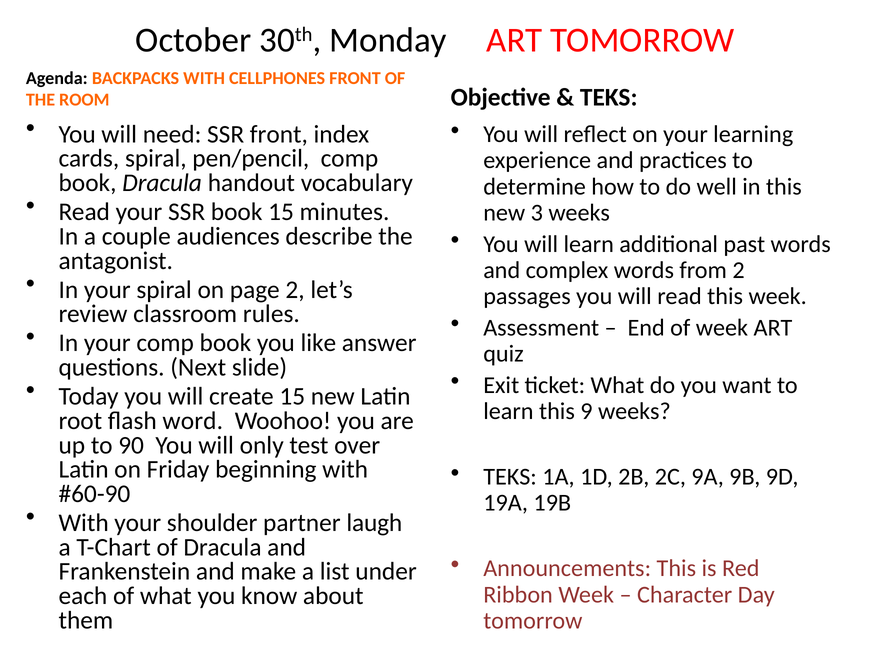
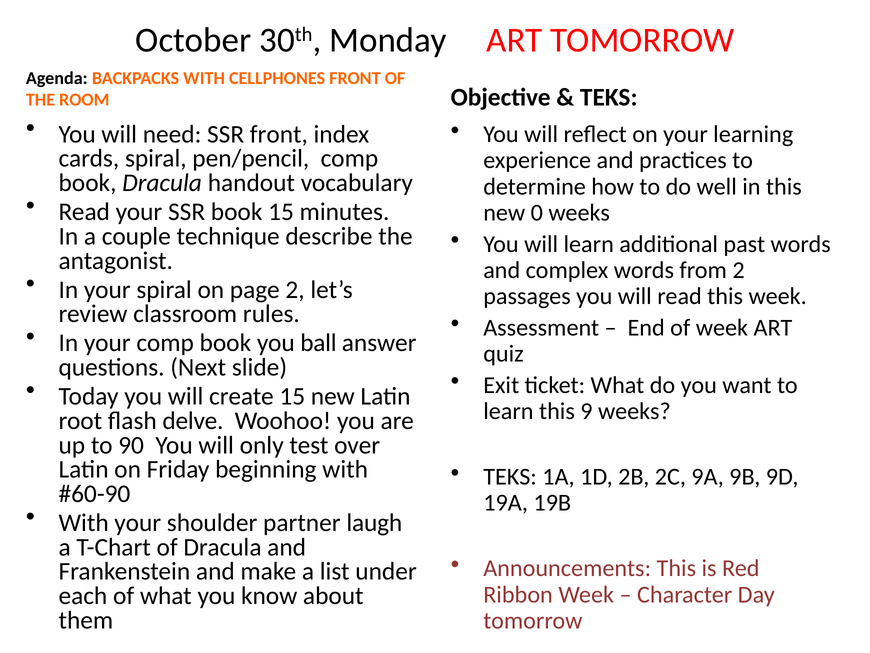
3: 3 -> 0
audiences: audiences -> technique
like: like -> ball
word: word -> delve
